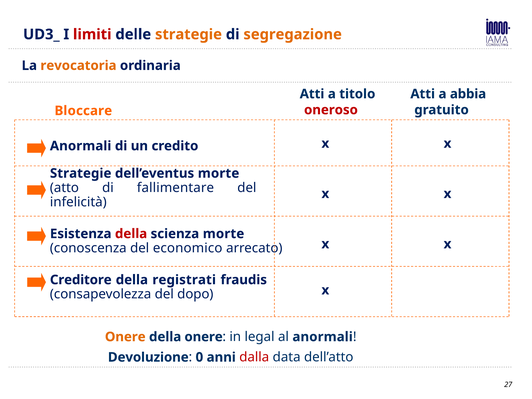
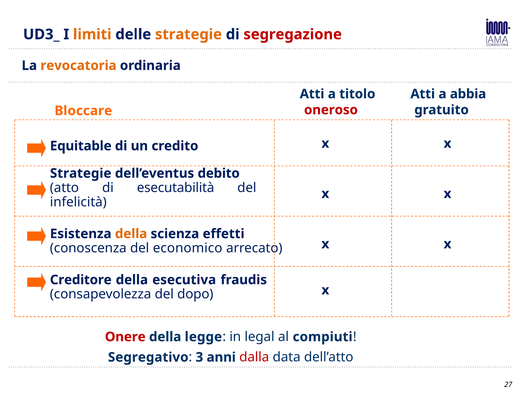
limiti colour: red -> orange
segregazione colour: orange -> red
Anormali at (81, 146): Anormali -> Equitable
dell’eventus morte: morte -> debito
fallimentare: fallimentare -> esecutabilità
della at (131, 234) colour: red -> orange
scienza morte: morte -> effetti
registrati: registrati -> esecutiva
Onere at (125, 337) colour: orange -> red
della onere: onere -> legge
al anormali: anormali -> compiuti
Devoluzione: Devoluzione -> Segregativo
0: 0 -> 3
